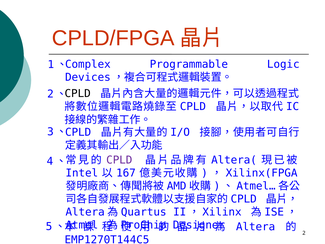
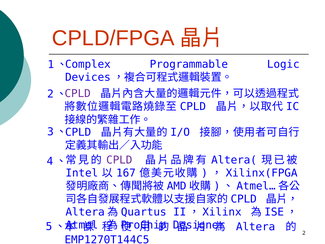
CPLD at (78, 94) colour: black -> purple
